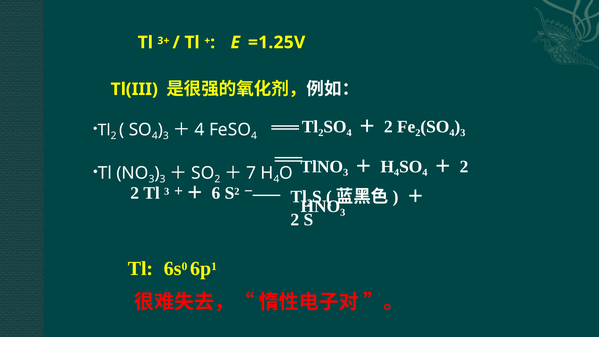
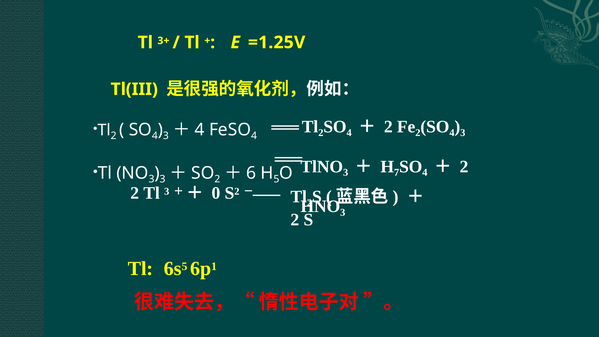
4 at (397, 173): 4 -> 7
7: 7 -> 6
4 at (276, 179): 4 -> 5
6: 6 -> 0
0 at (184, 266): 0 -> 5
